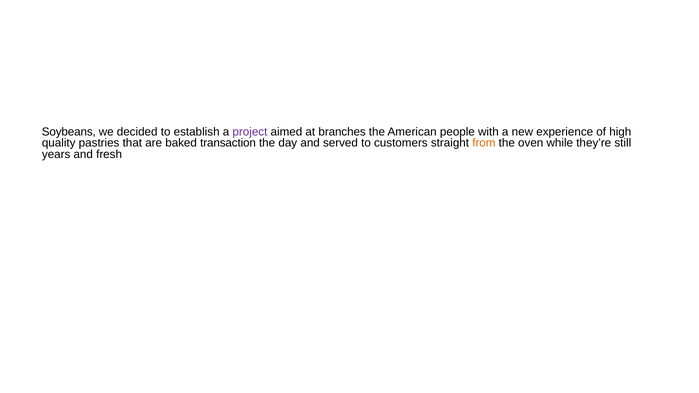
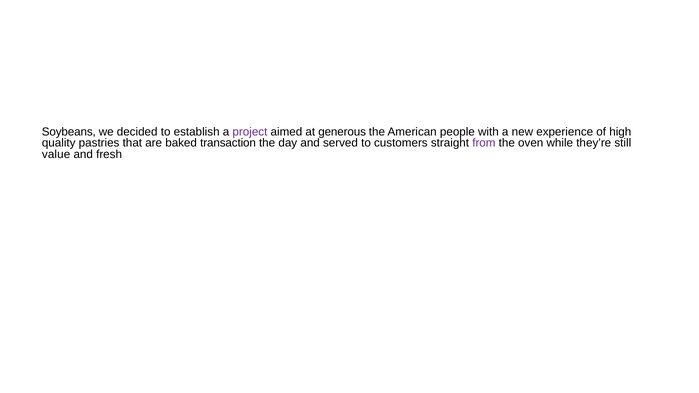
branches: branches -> generous
from colour: orange -> purple
years: years -> value
